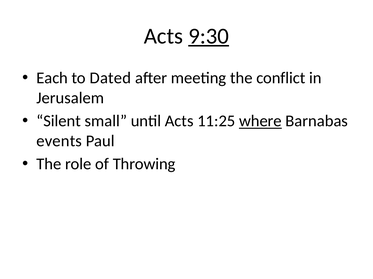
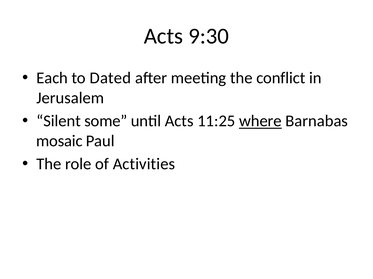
9:30 underline: present -> none
small: small -> some
events: events -> mosaic
Throwing: Throwing -> Activities
